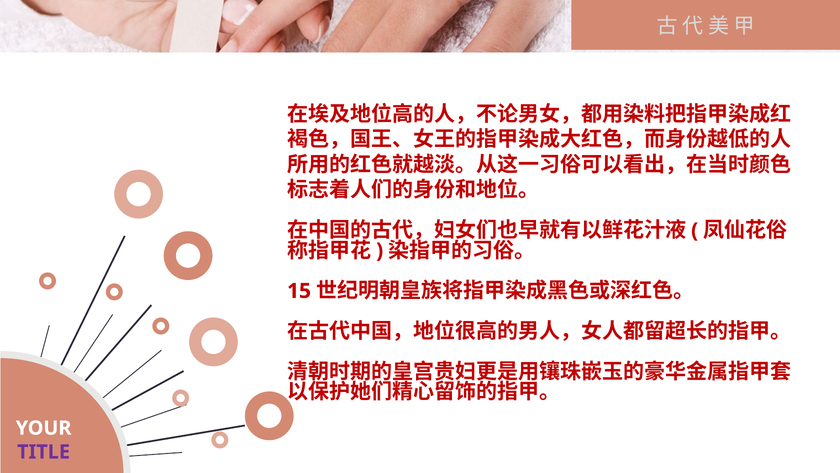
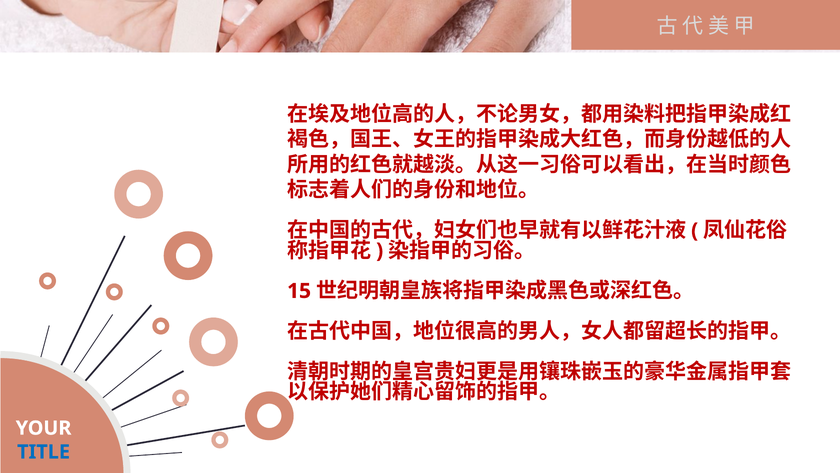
TITLE colour: purple -> blue
